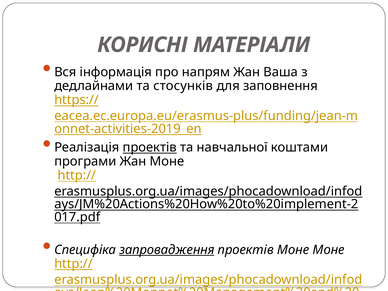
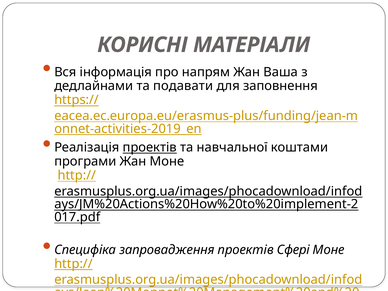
стосунків: стосунків -> подавати
запровадження underline: present -> none
проектів Моне: Моне -> Сфері
